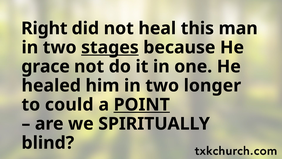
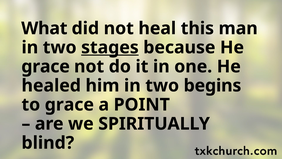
Right: Right -> What
longer: longer -> begins
to could: could -> grace
POINT underline: present -> none
